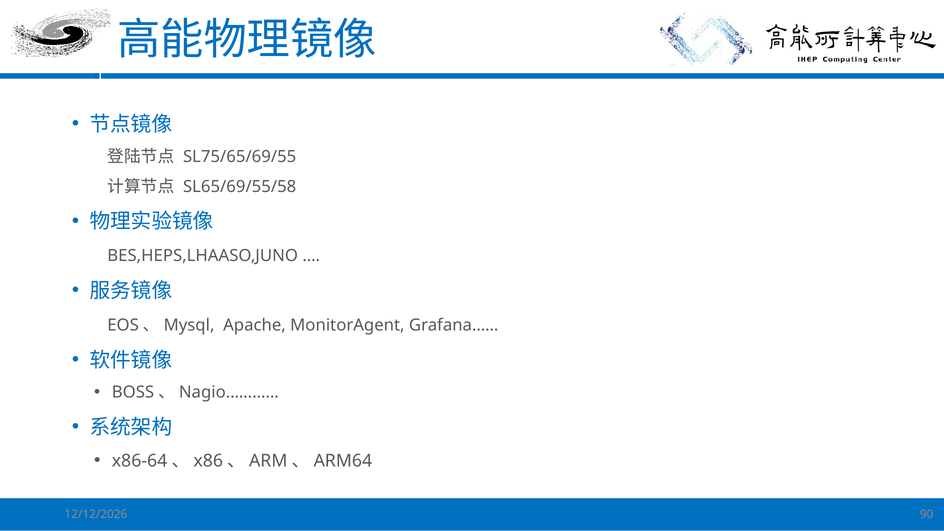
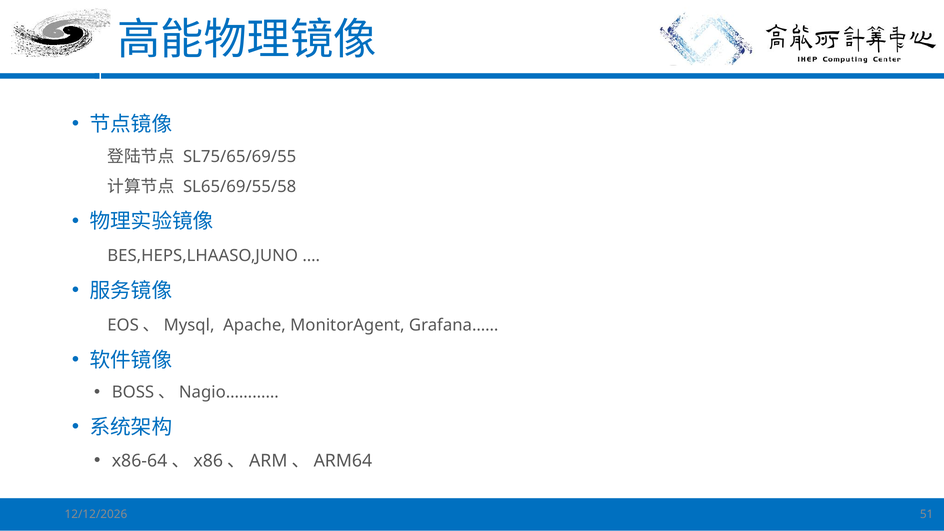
90: 90 -> 51
